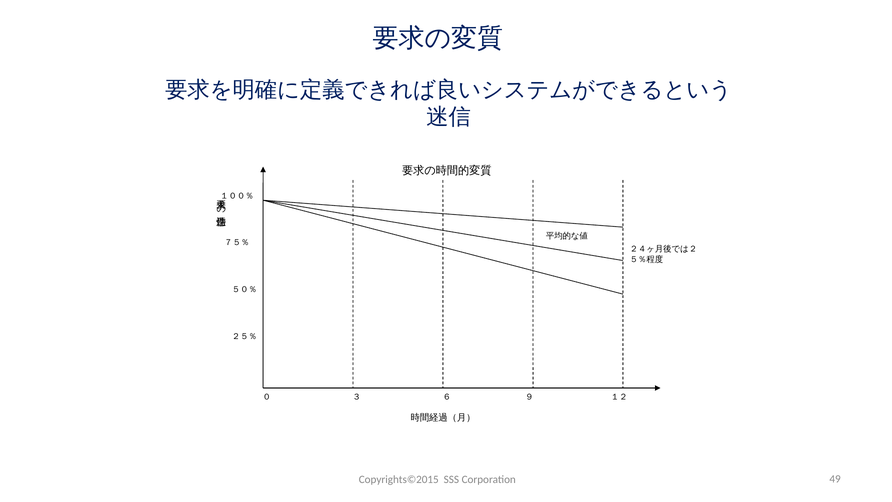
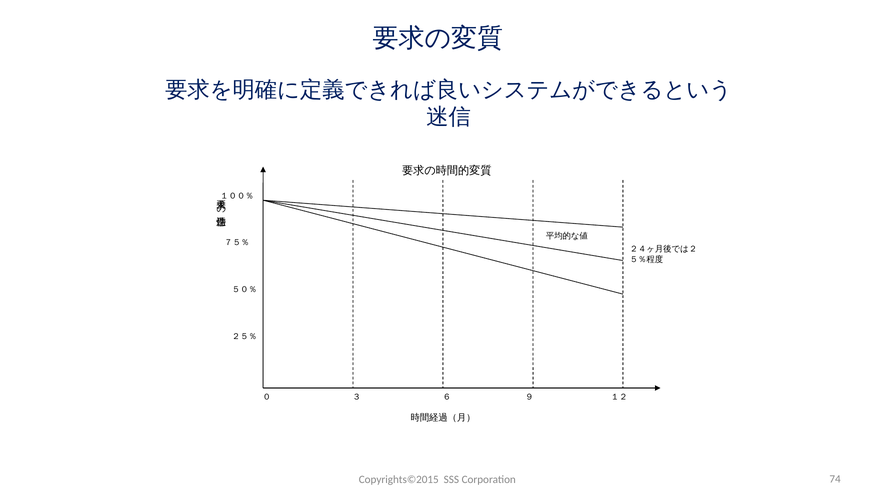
49: 49 -> 74
